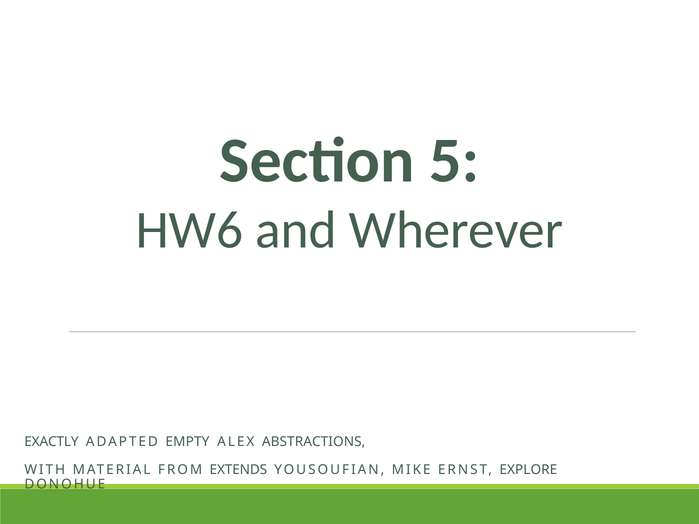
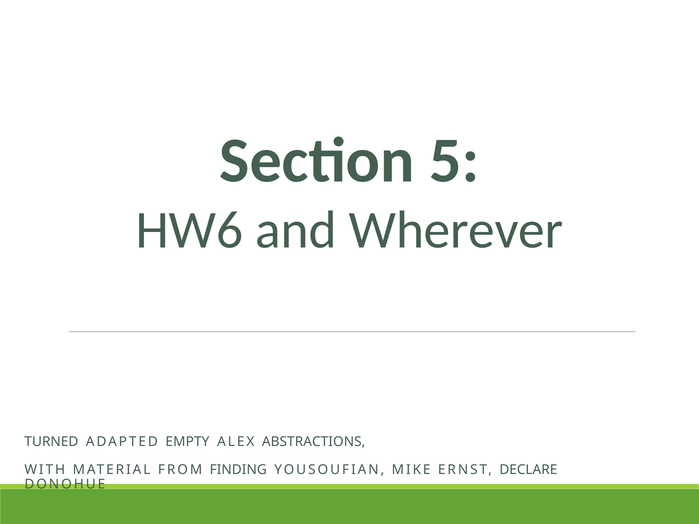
EXACTLY: EXACTLY -> TURNED
EXTENDS: EXTENDS -> FINDING
EXPLORE: EXPLORE -> DECLARE
